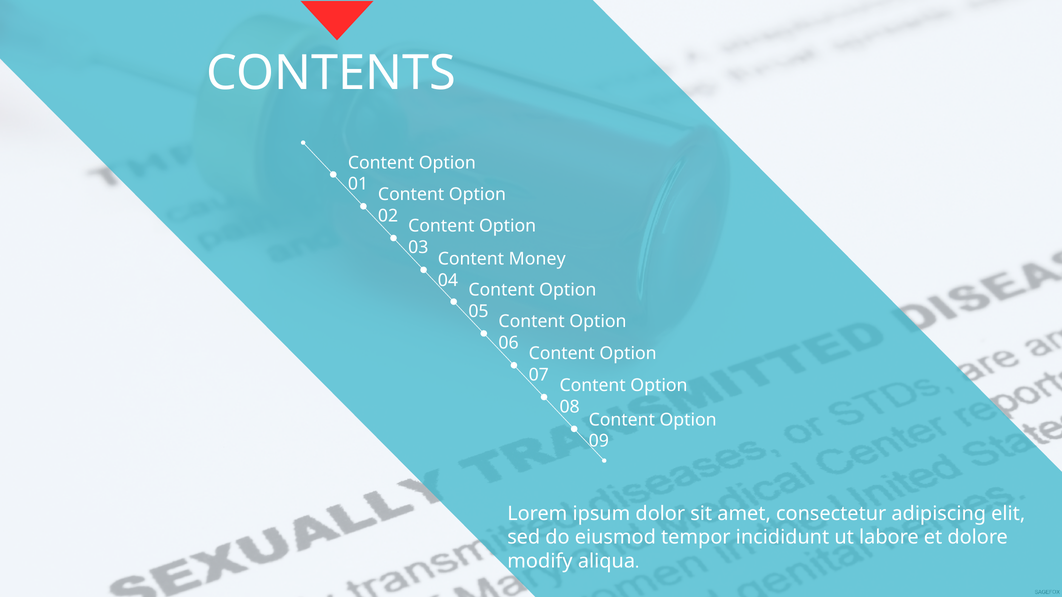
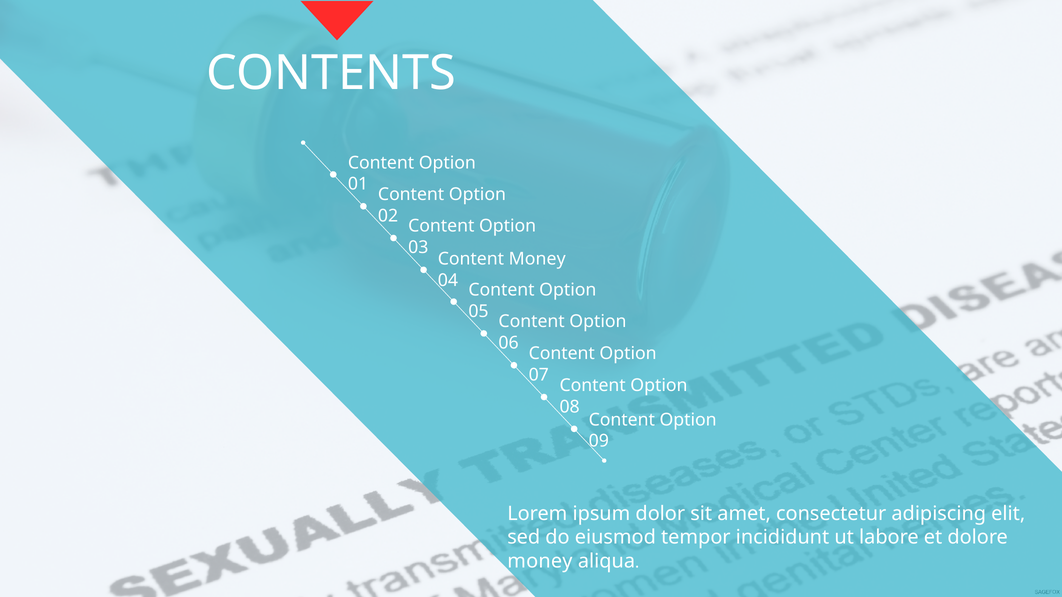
modify at (540, 562): modify -> money
